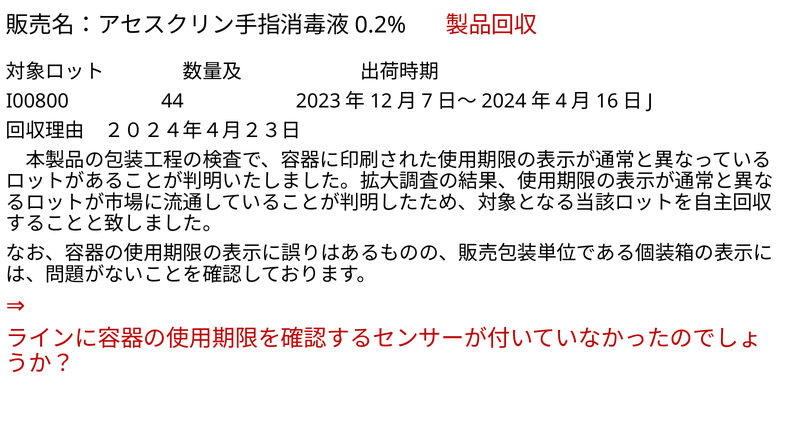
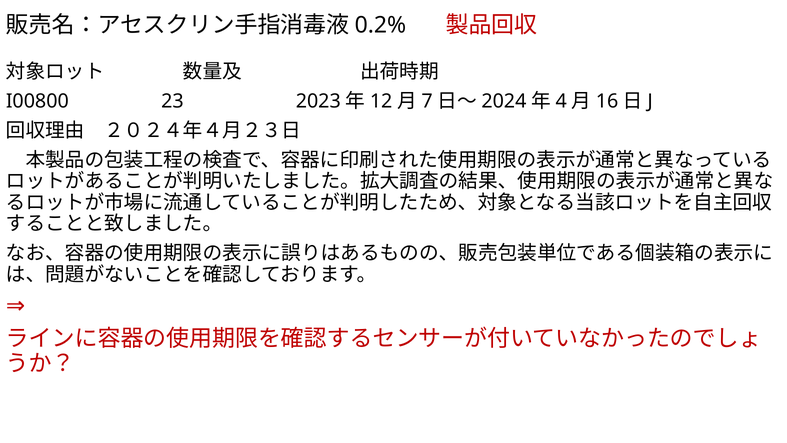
44: 44 -> 23
